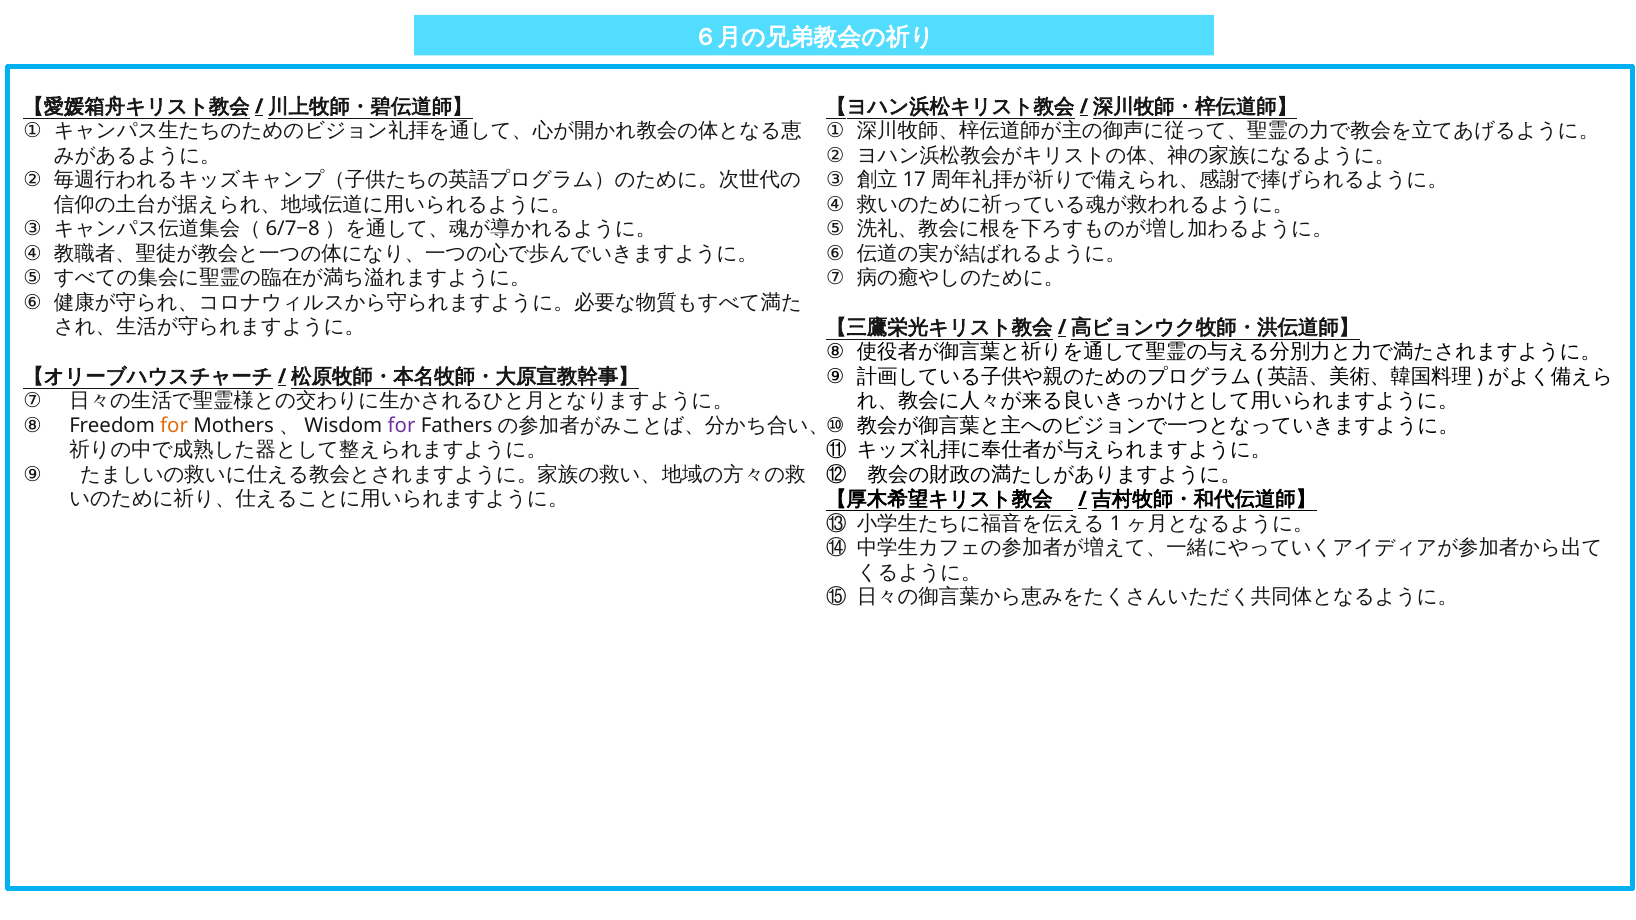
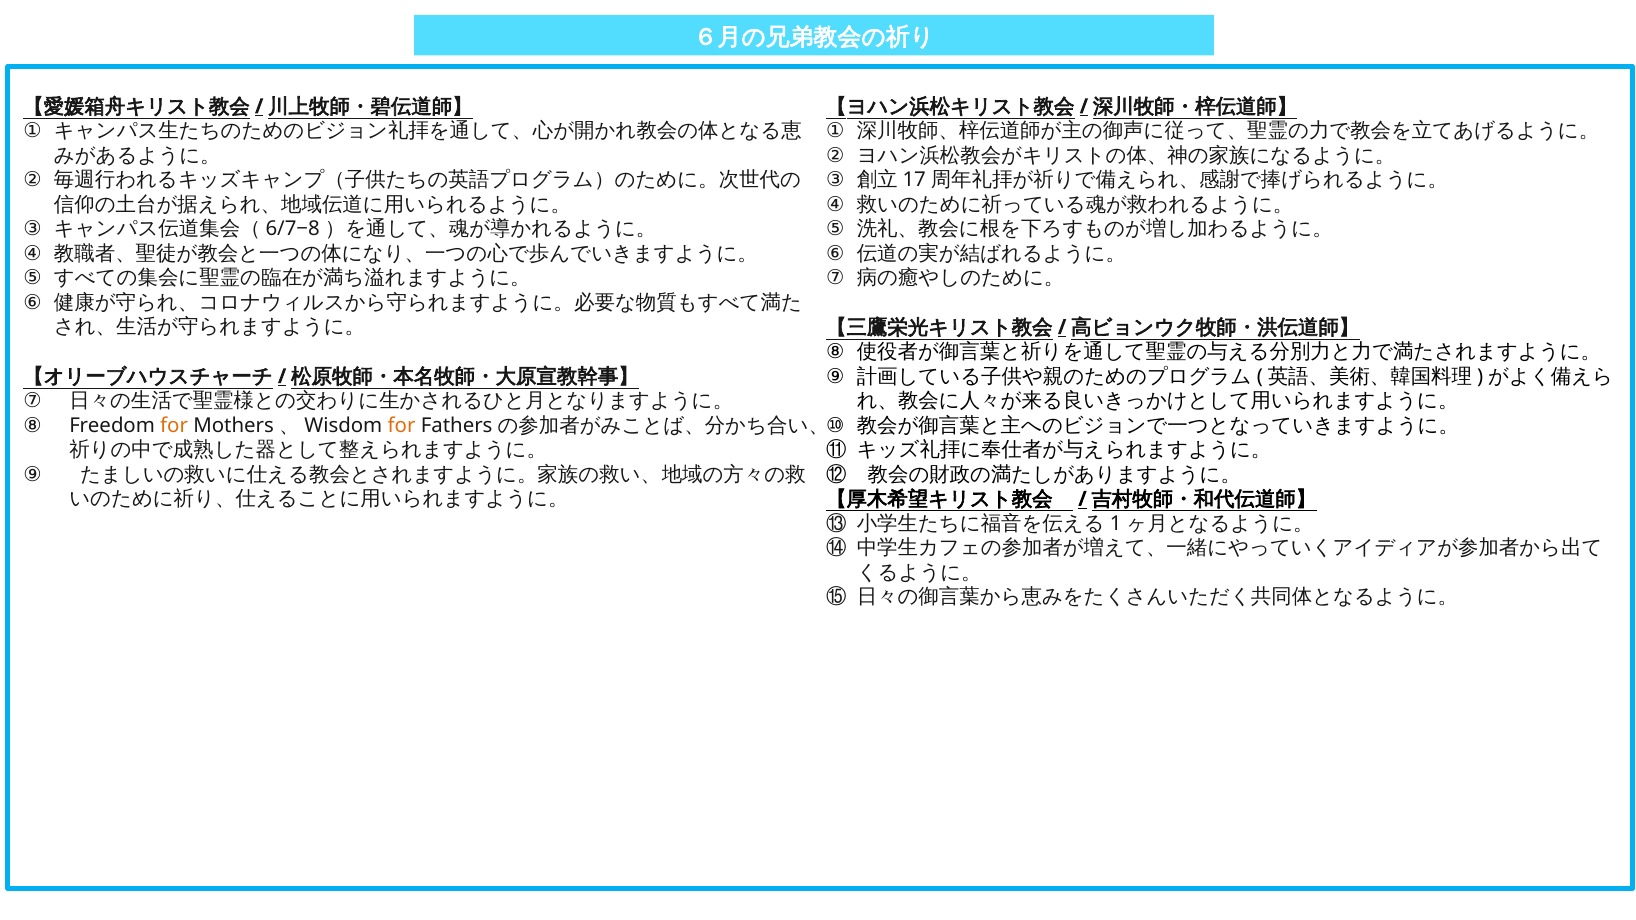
for at (402, 425) colour: purple -> orange
